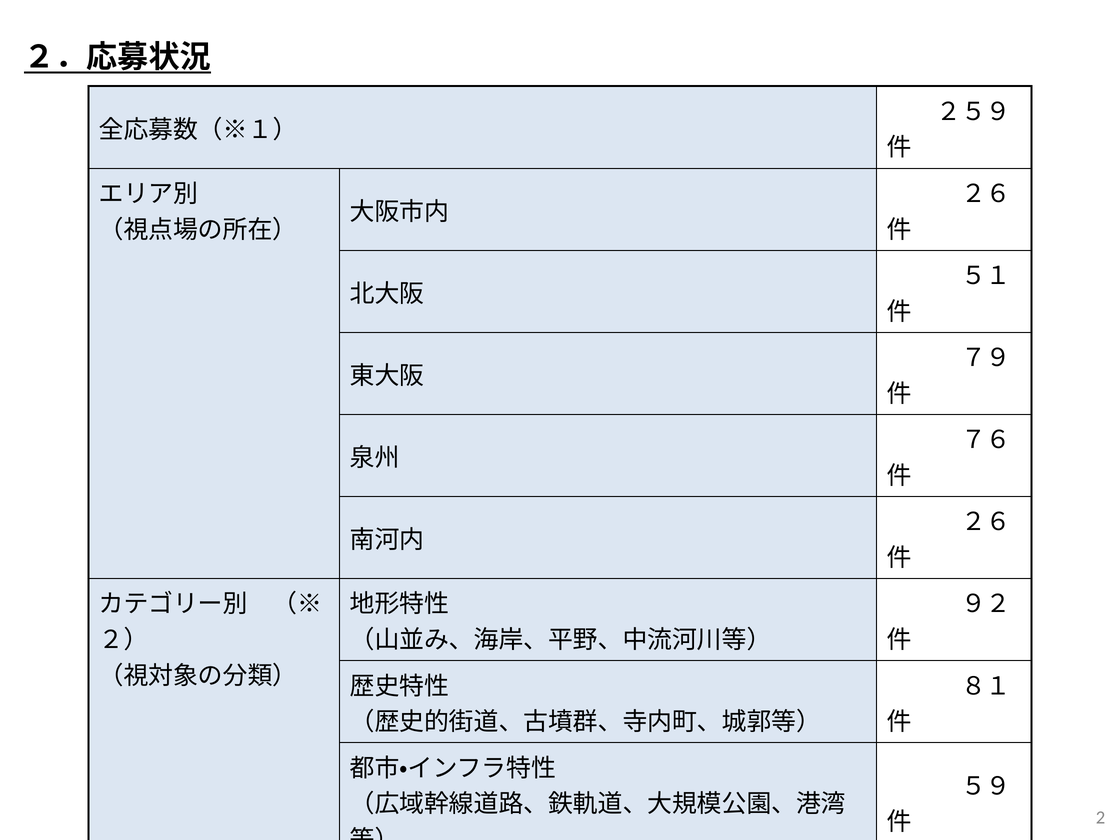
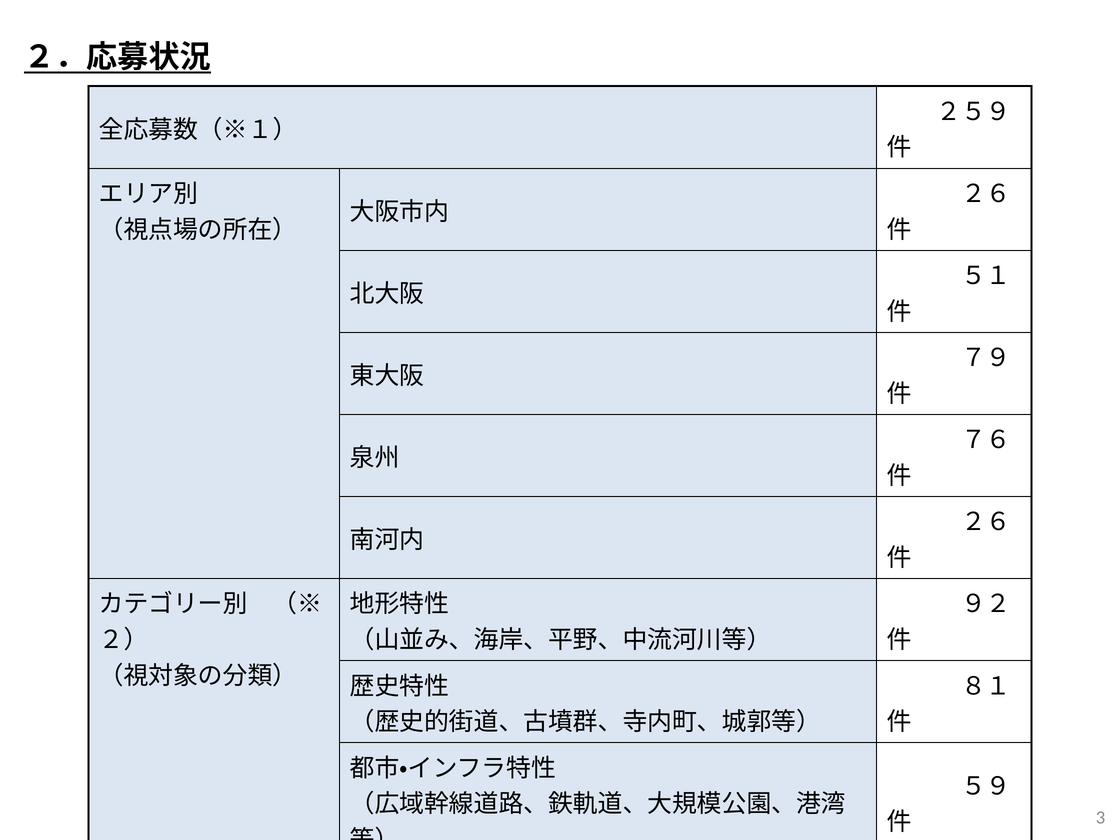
2: 2 -> 3
